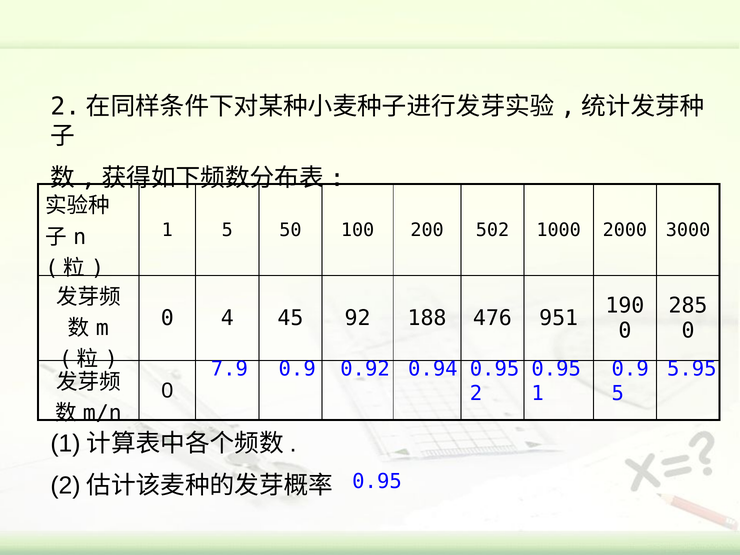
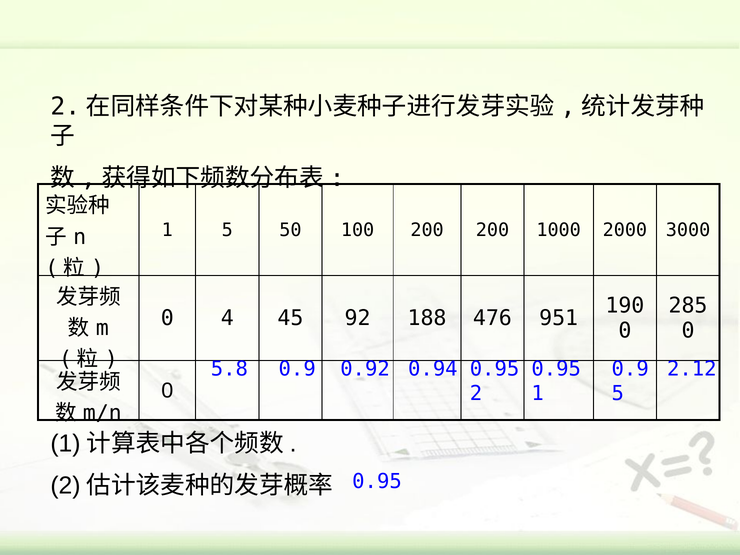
200 502: 502 -> 200
7.9: 7.9 -> 5.8
5.95: 5.95 -> 2.12
